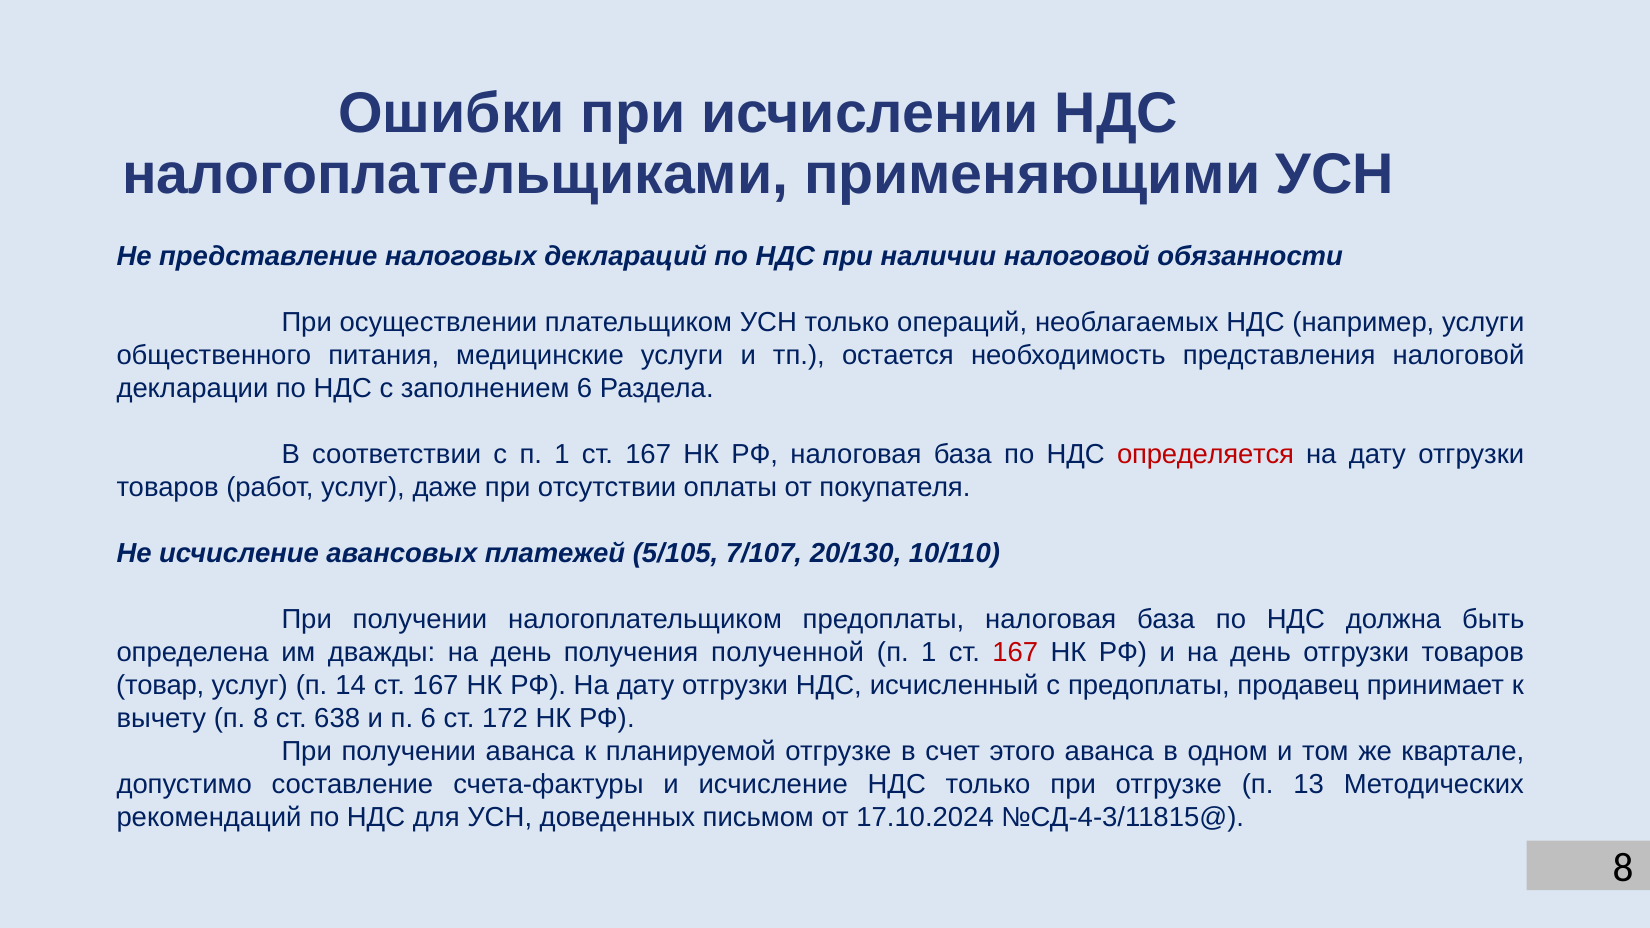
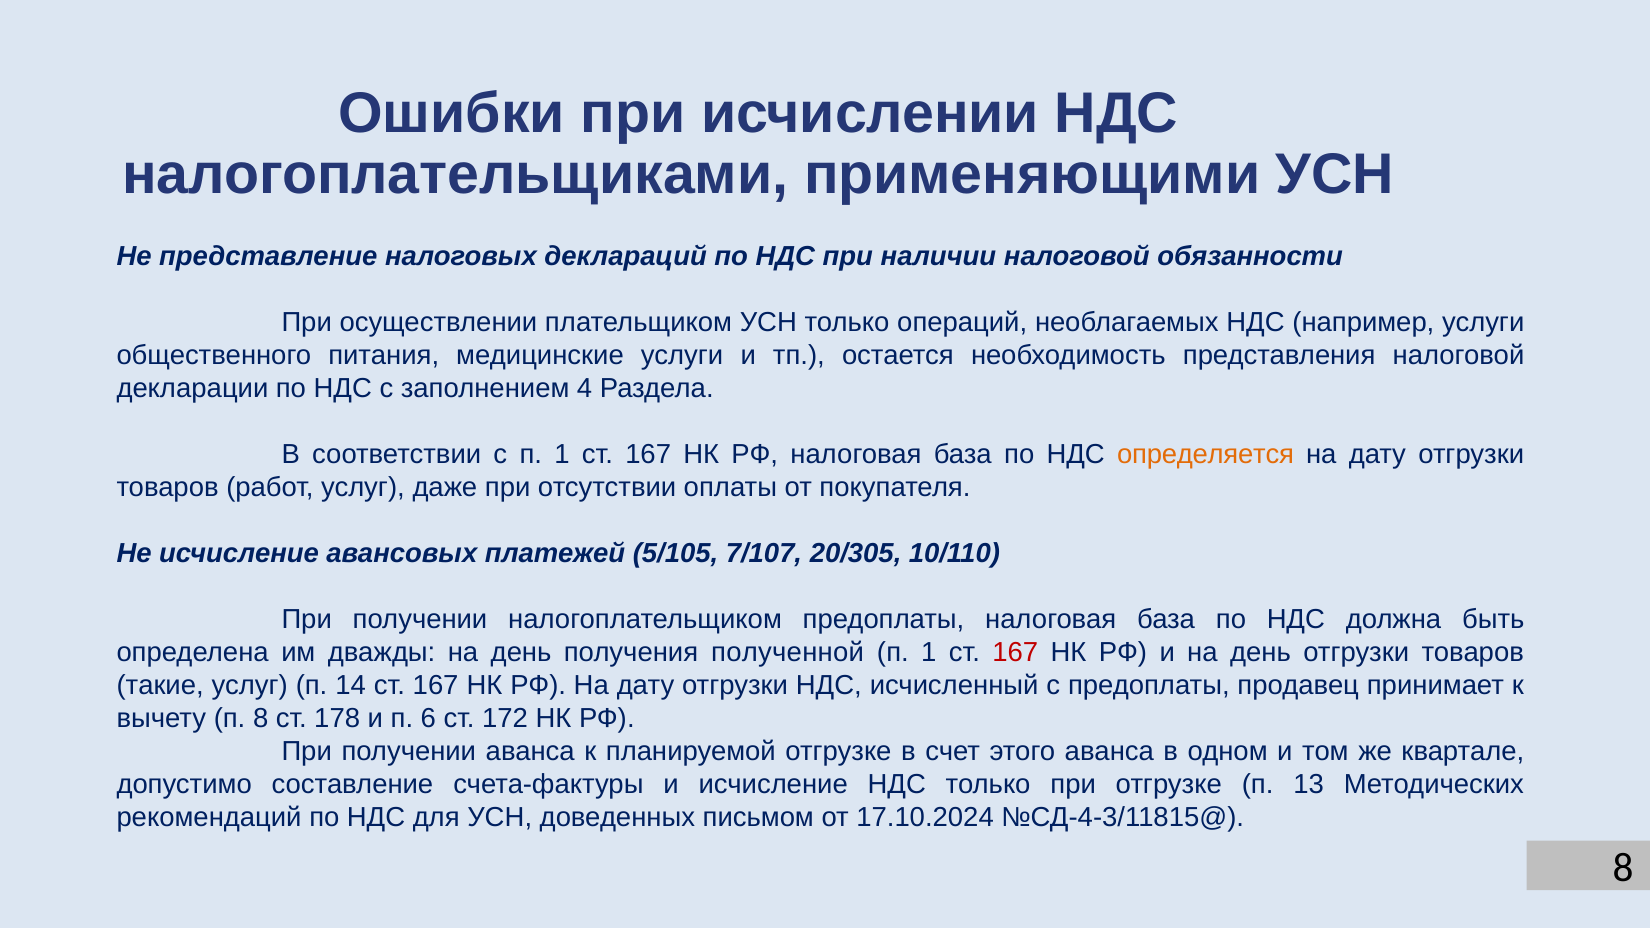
заполнением 6: 6 -> 4
определяется colour: red -> orange
20/130: 20/130 -> 20/305
товар: товар -> такие
638: 638 -> 178
